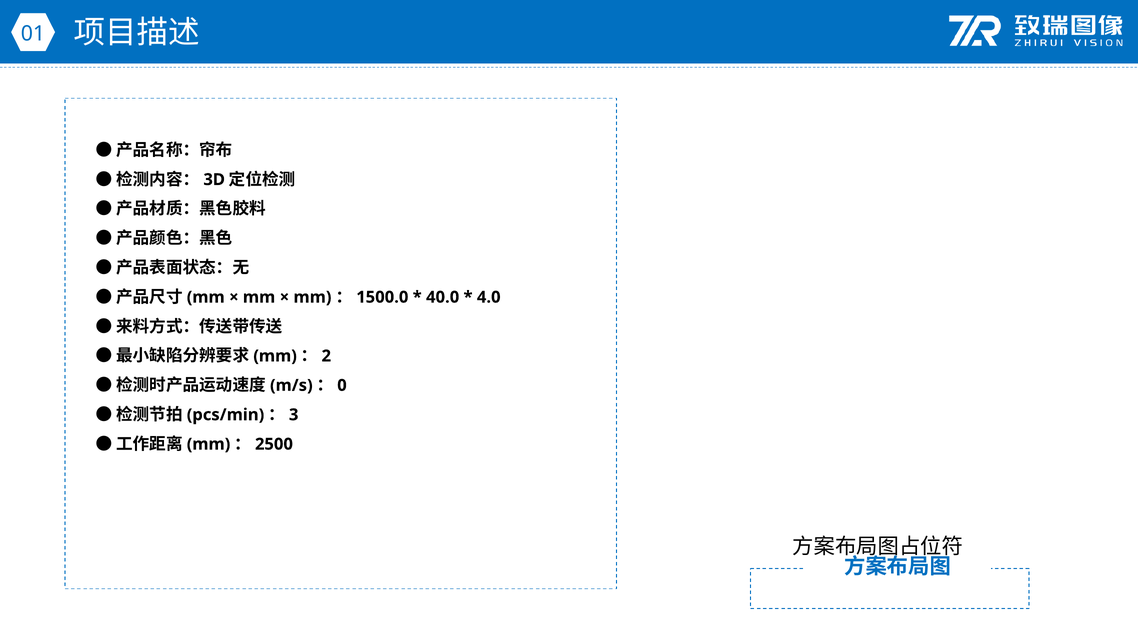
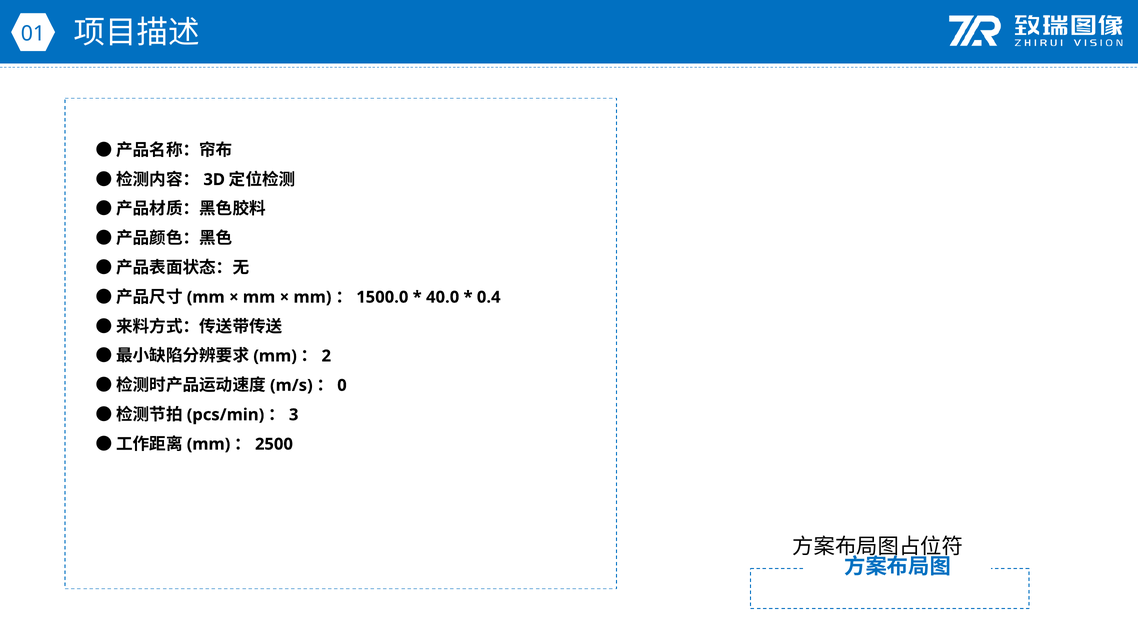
4.0: 4.0 -> 0.4
